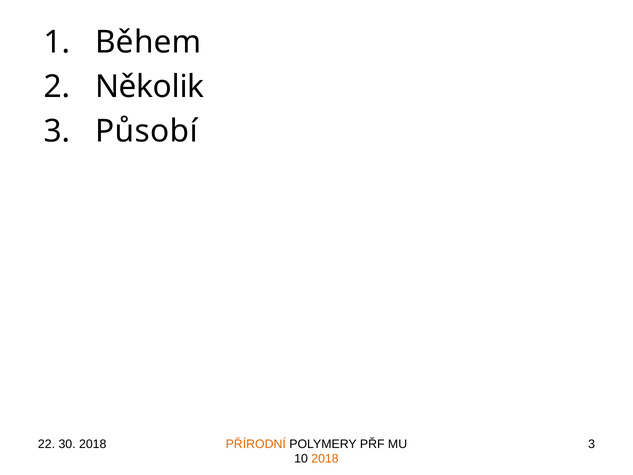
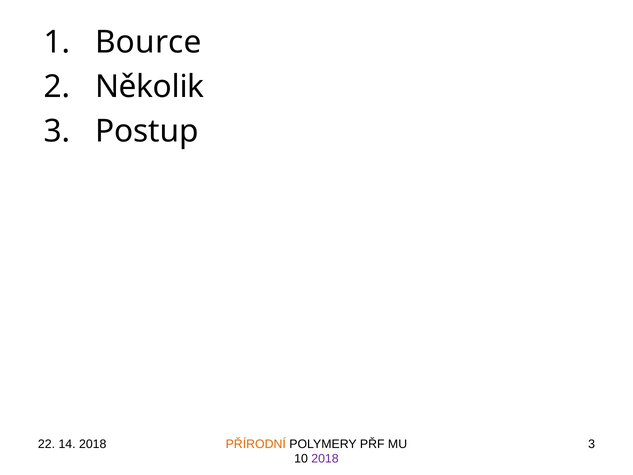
Během: Během -> Bource
Působí: Působí -> Postup
30: 30 -> 14
2018 at (325, 459) colour: orange -> purple
